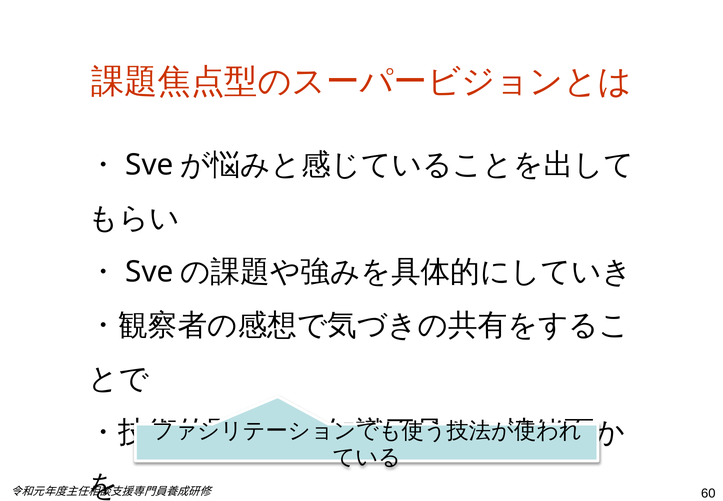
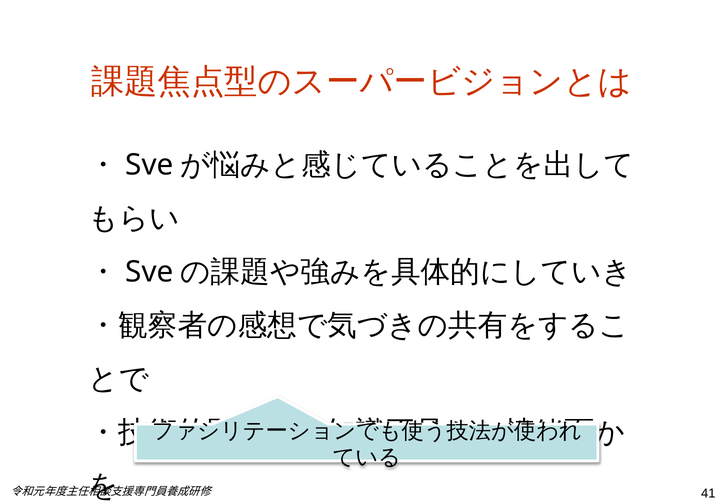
60: 60 -> 41
